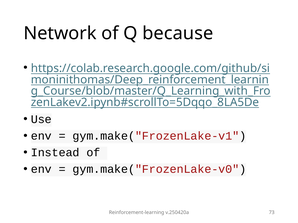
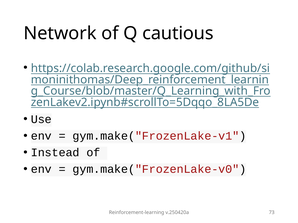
because: because -> cautious
